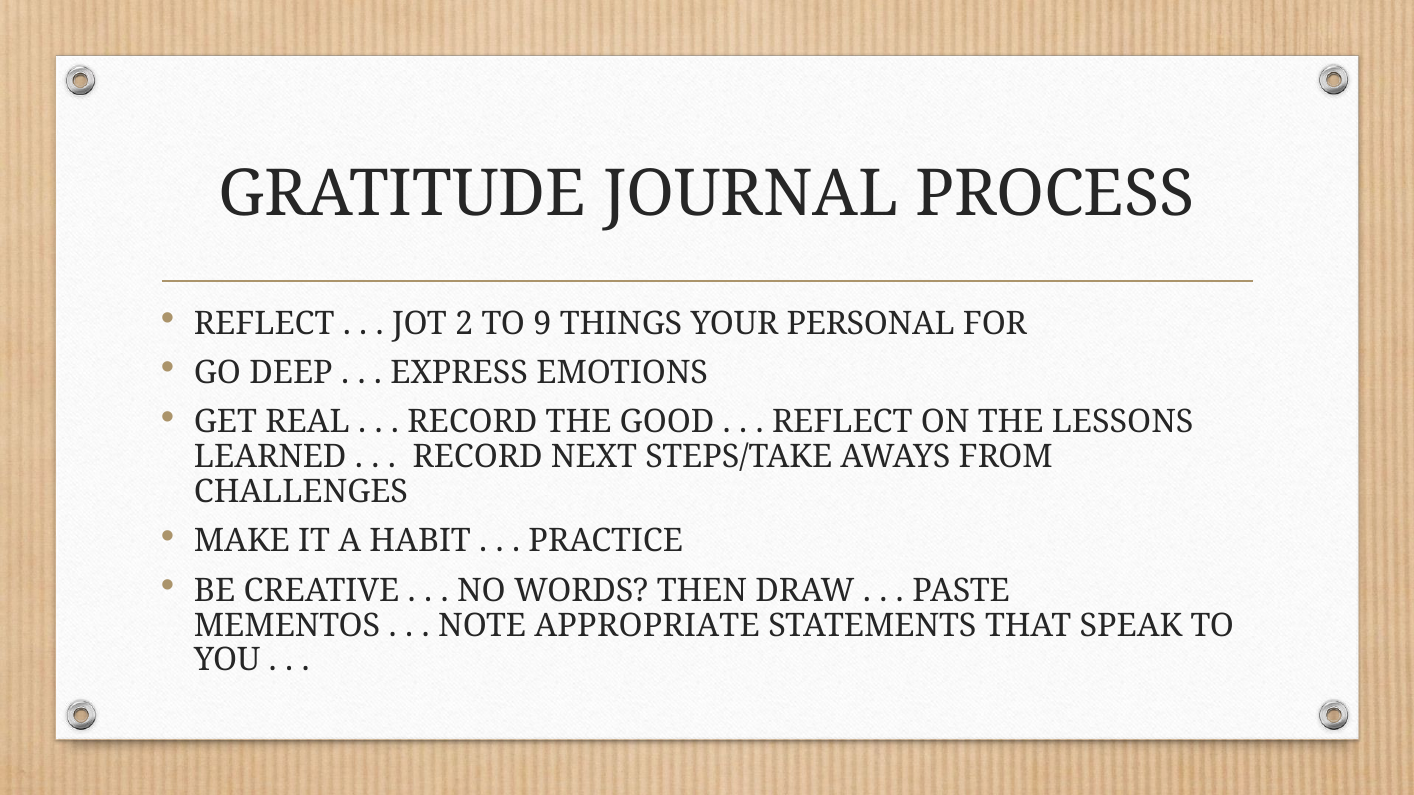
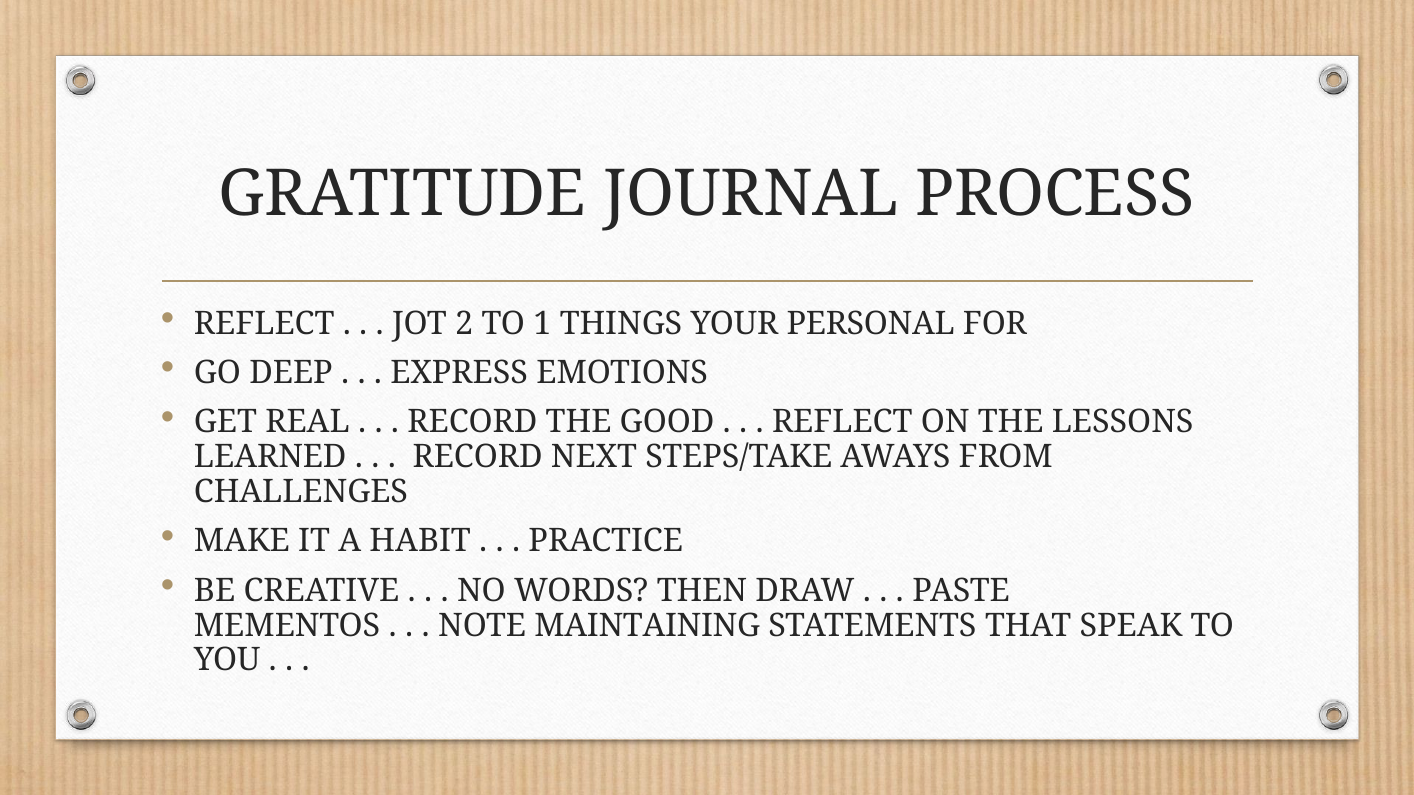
9: 9 -> 1
APPROPRIATE: APPROPRIATE -> MAINTAINING
